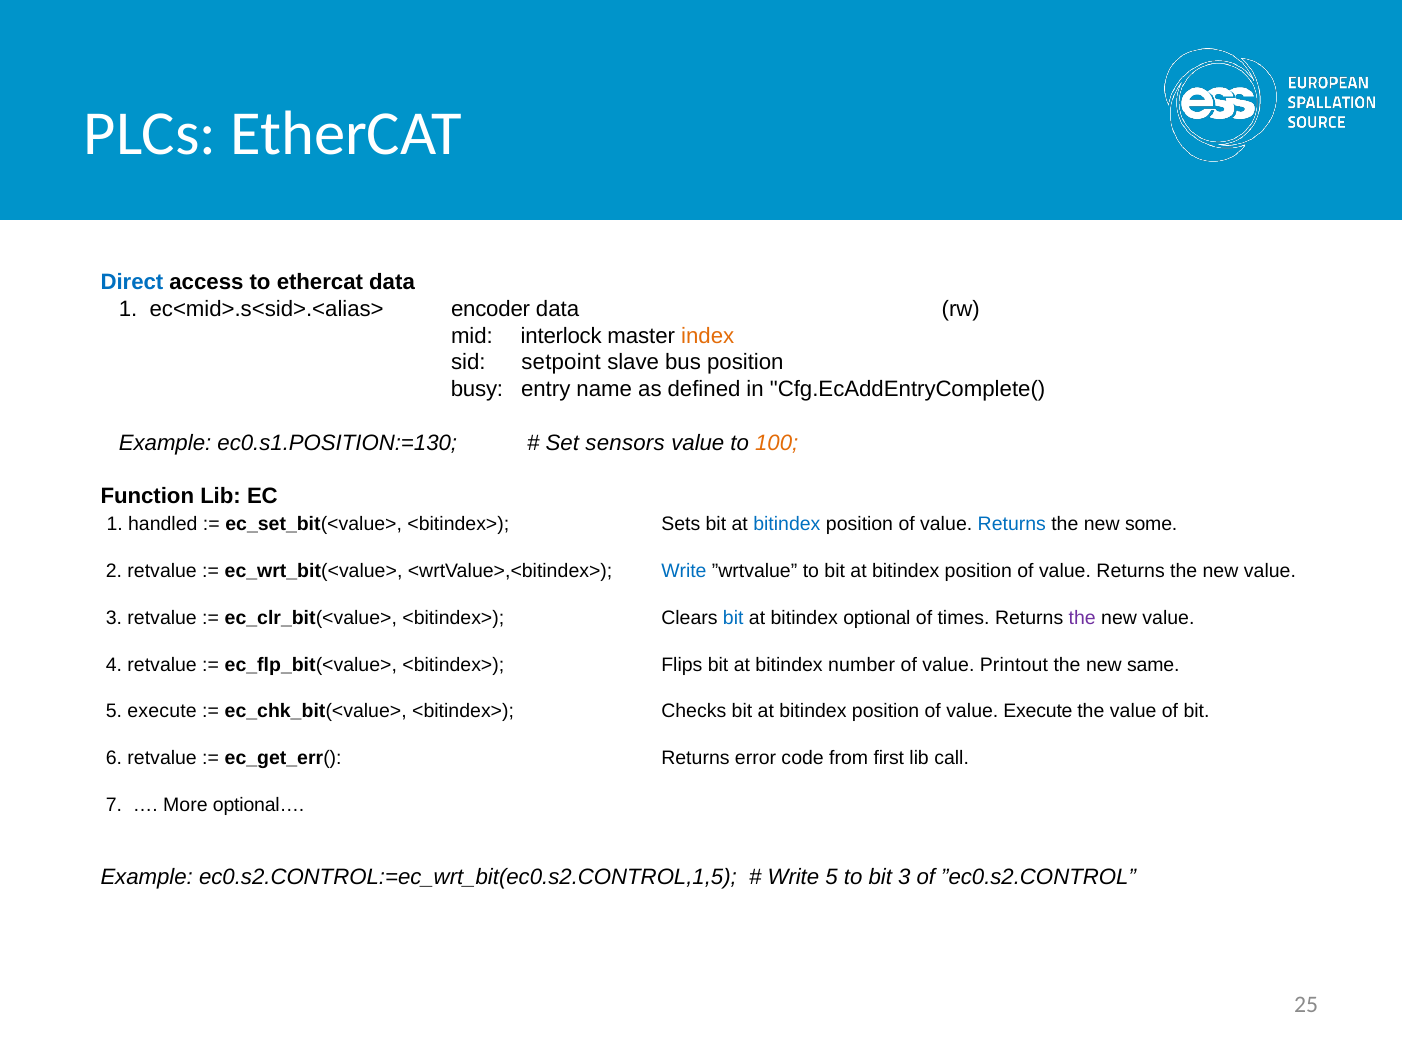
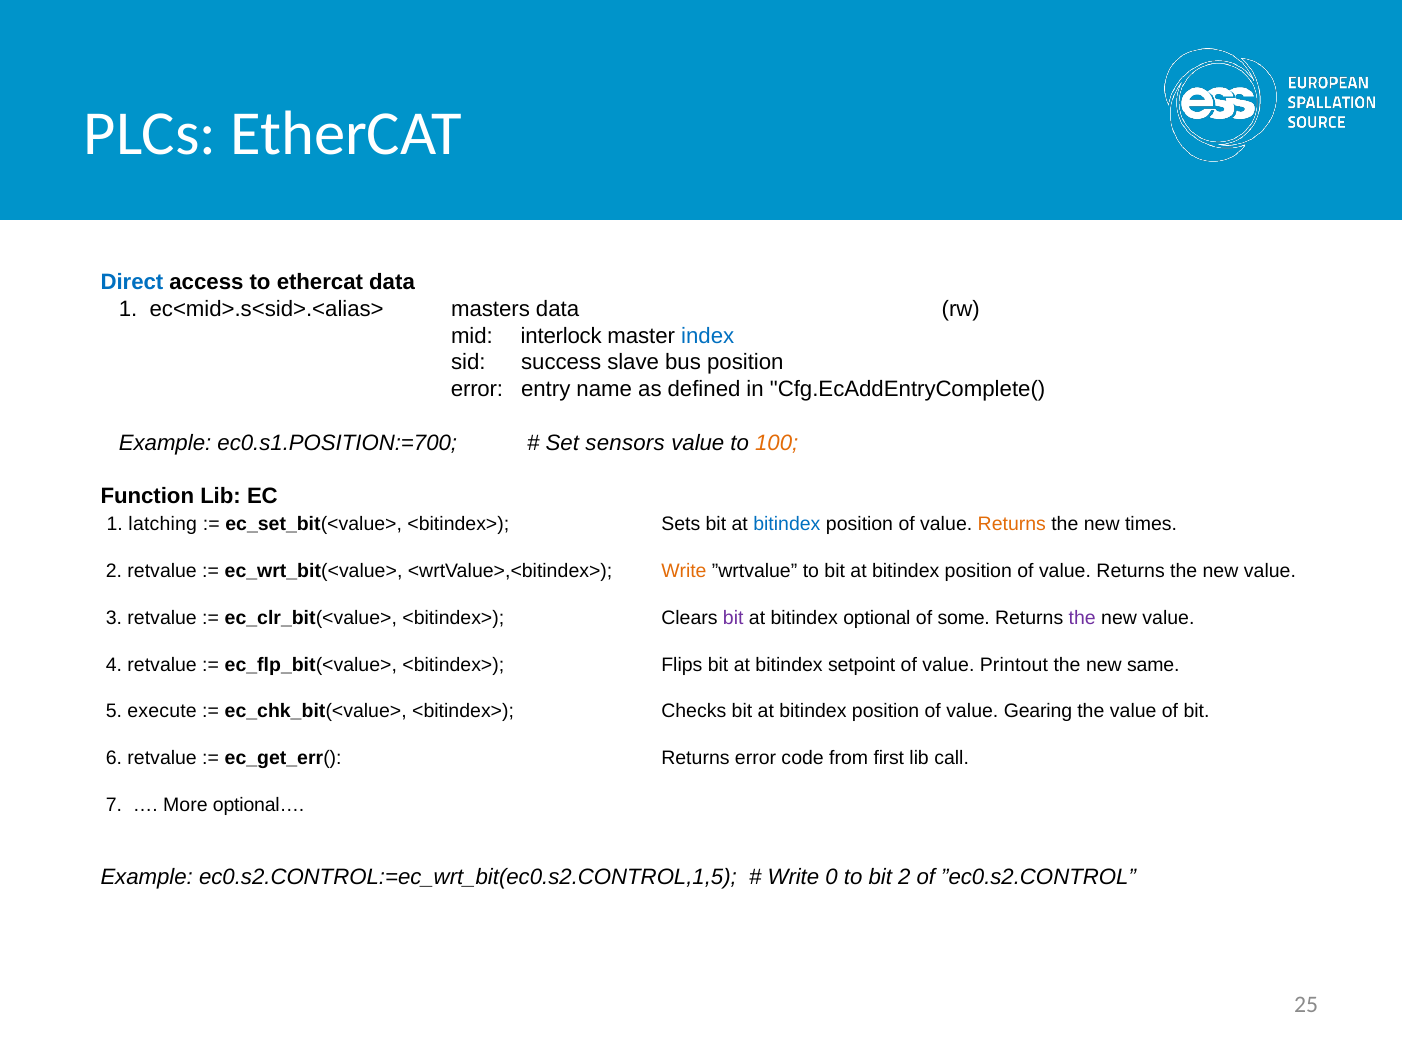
encoder: encoder -> masters
index colour: orange -> blue
setpoint: setpoint -> success
busy at (477, 389): busy -> error
ec0.s1.POSITION:=130: ec0.s1.POSITION:=130 -> ec0.s1.POSITION:=700
handled: handled -> latching
Returns at (1012, 524) colour: blue -> orange
some: some -> times
Write at (684, 571) colour: blue -> orange
bit at (733, 618) colour: blue -> purple
times: times -> some
number: number -> setpoint
value Execute: Execute -> Gearing
Write 5: 5 -> 0
bit 3: 3 -> 2
